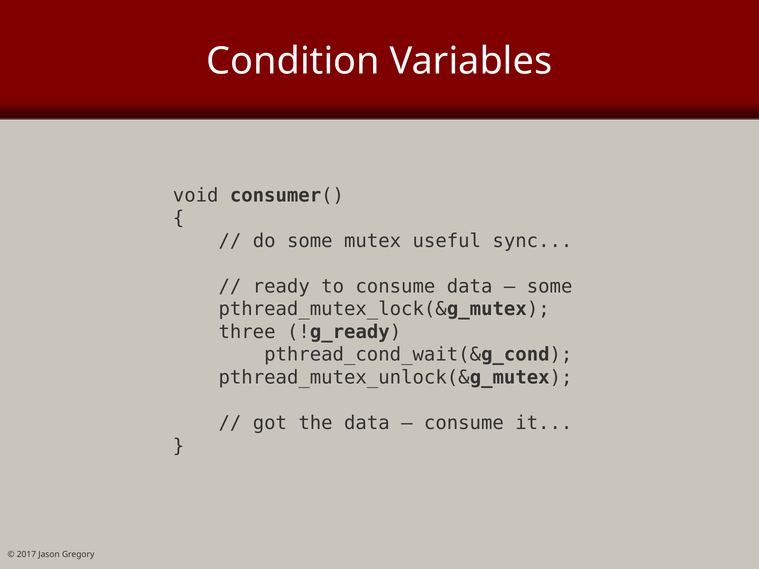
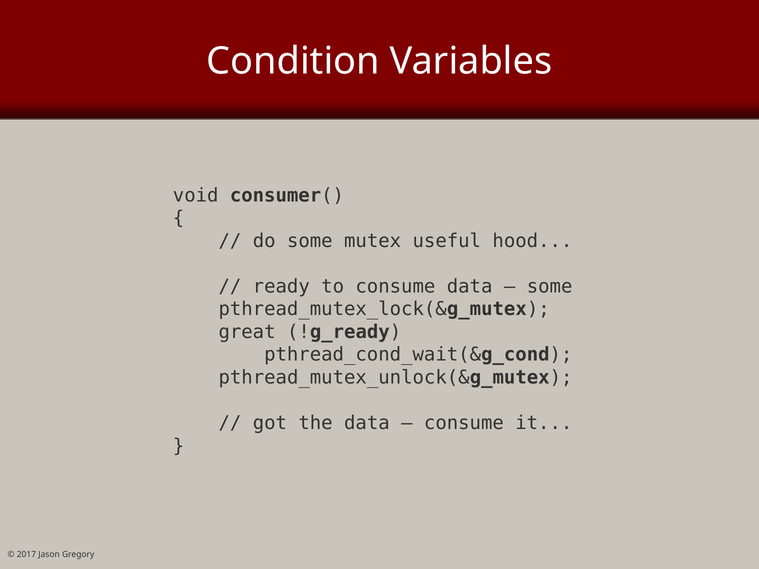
sync: sync -> hood
three: three -> great
